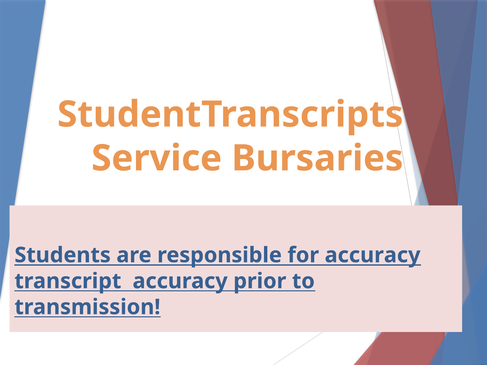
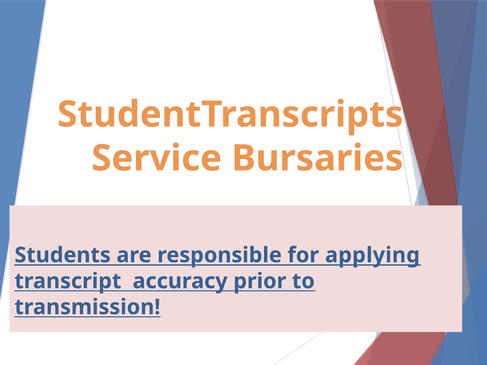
for accuracy: accuracy -> applying
